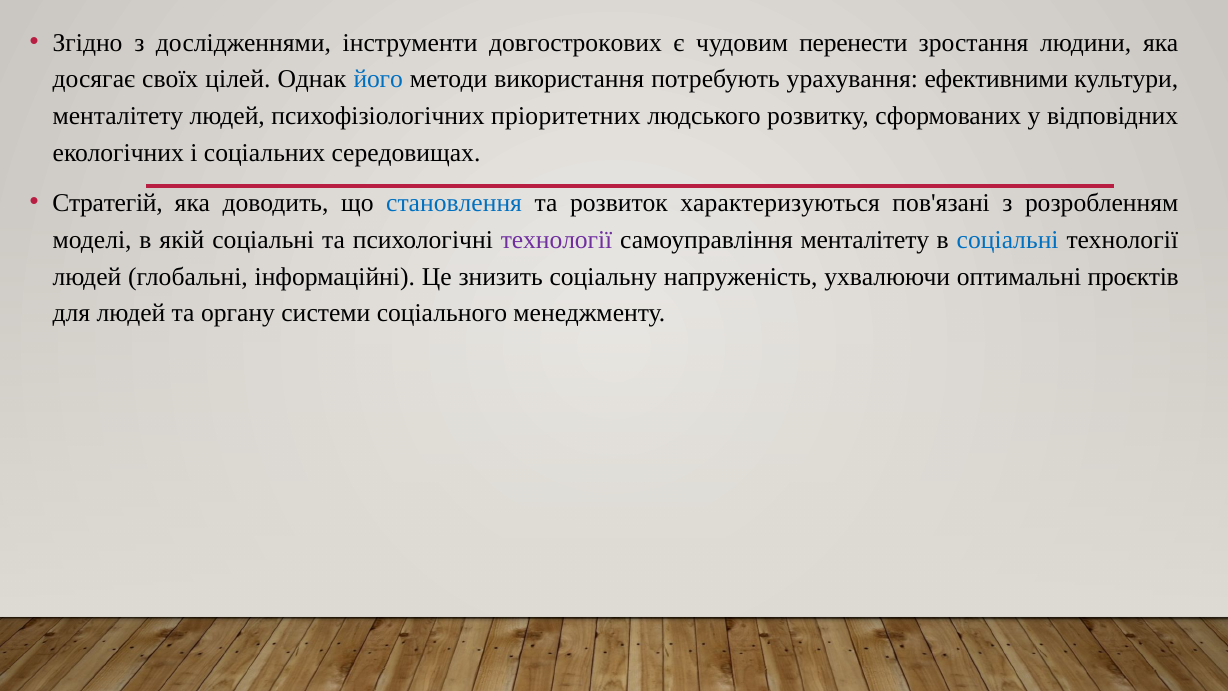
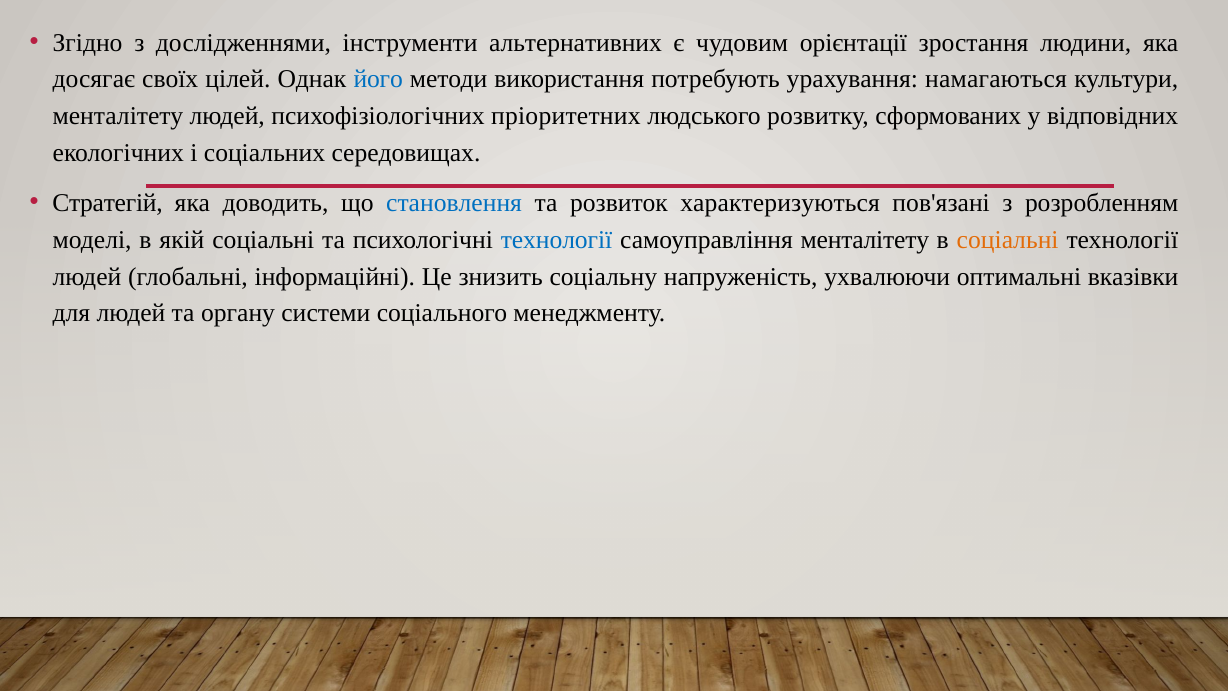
довгострокових: довгострокових -> альтернативних
перенести: перенести -> орієнтації
ефективними: ефективними -> намагаються
технології at (557, 240) colour: purple -> blue
соціальні at (1008, 240) colour: blue -> orange
проєктів: проєктів -> вказівки
